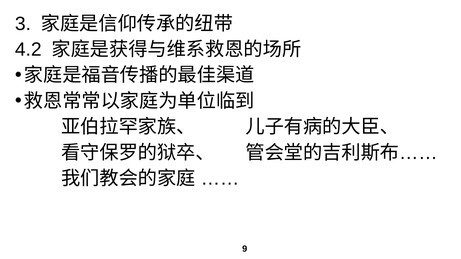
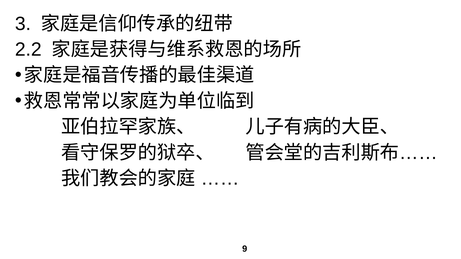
4.2: 4.2 -> 2.2
